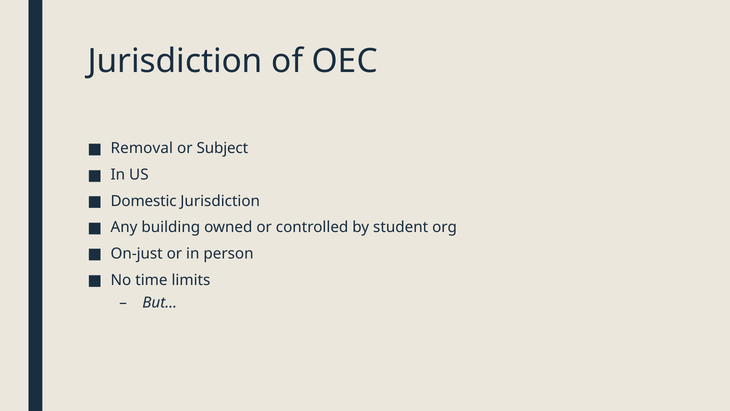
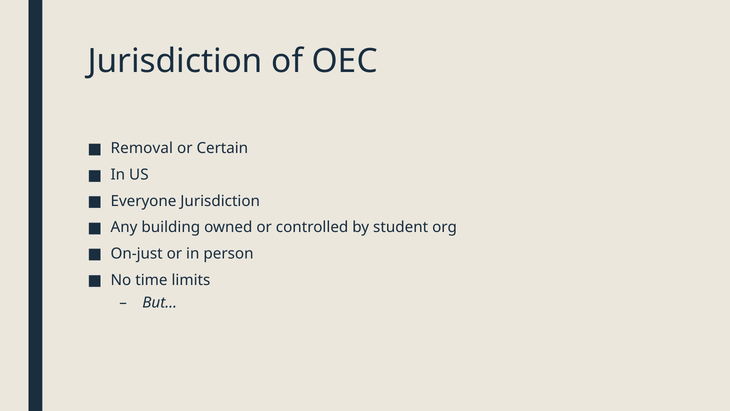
Subject: Subject -> Certain
Domestic: Domestic -> Everyone
